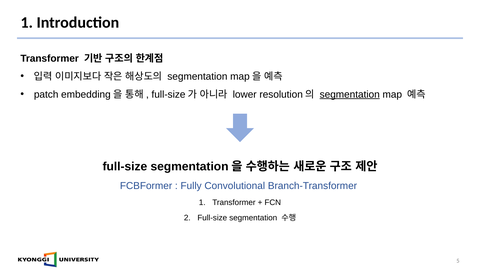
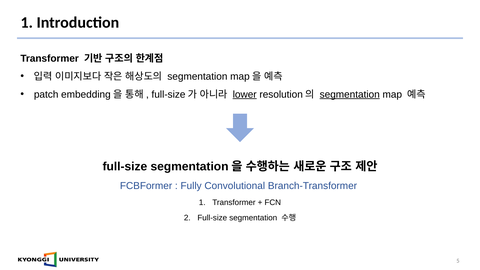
lower underline: none -> present
